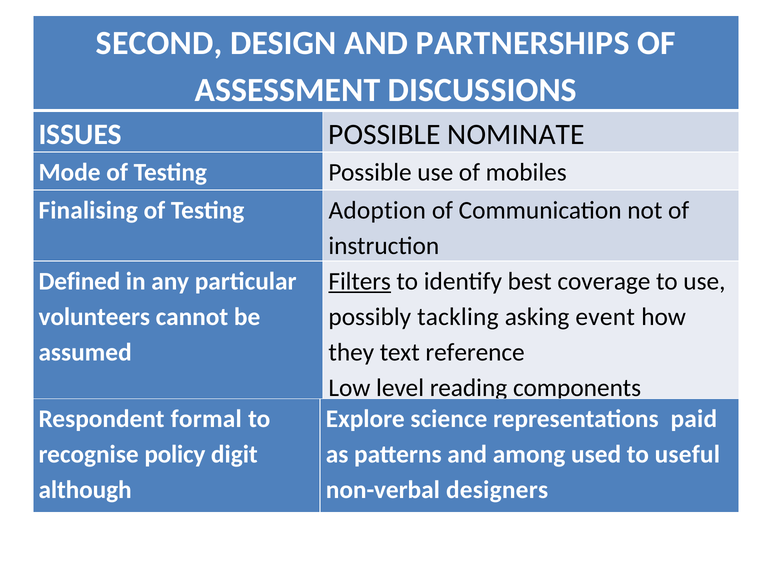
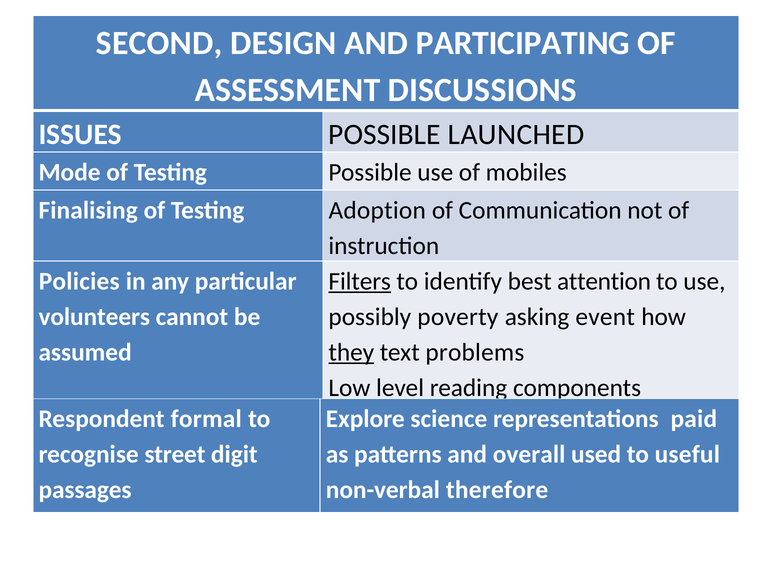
PARTNERSHIPS: PARTNERSHIPS -> PARTICIPATING
NOMINATE: NOMINATE -> LAUNCHED
Defined: Defined -> Policies
coverage: coverage -> attention
tackling: tackling -> poverty
they underline: none -> present
reference: reference -> problems
policy: policy -> street
among: among -> overall
although: although -> passages
designers: designers -> therefore
